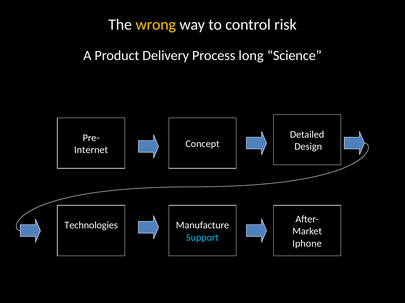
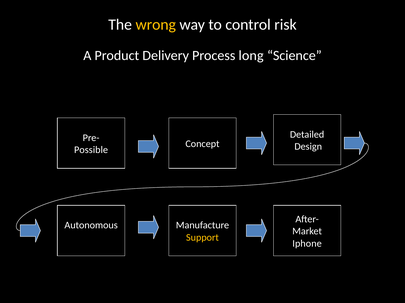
Internet: Internet -> Possible
Technologies: Technologies -> Autonomous
Support colour: light blue -> yellow
